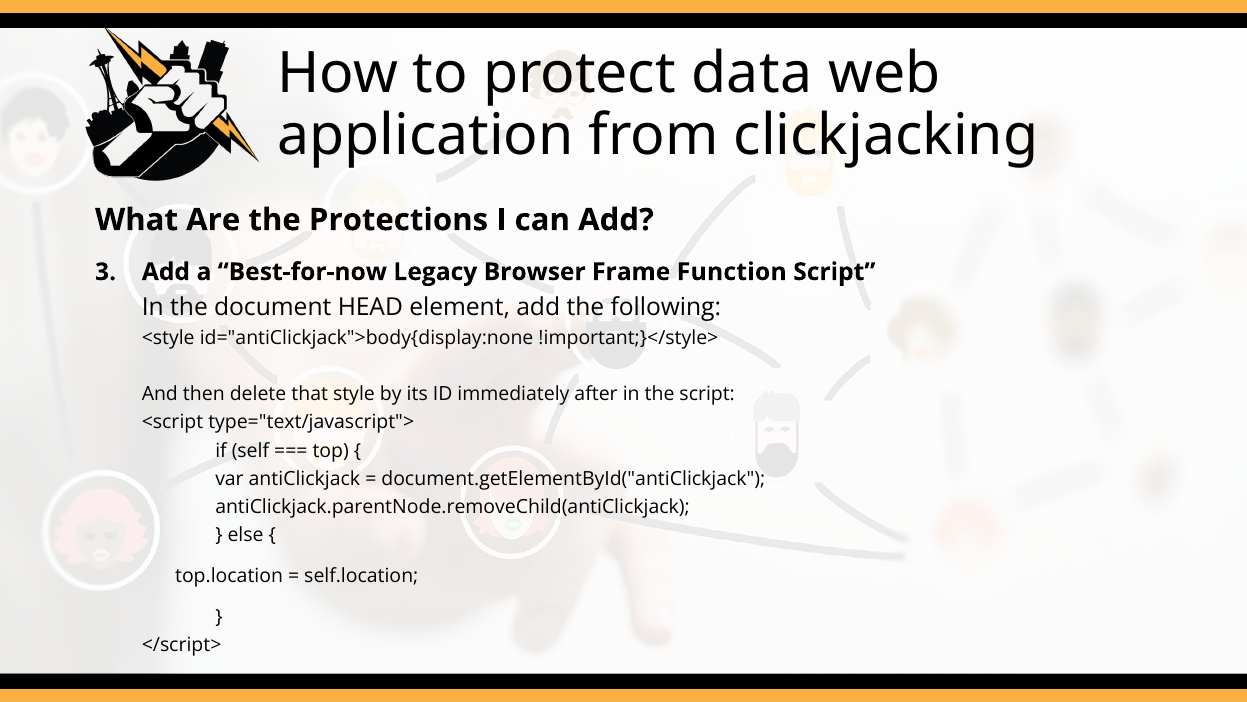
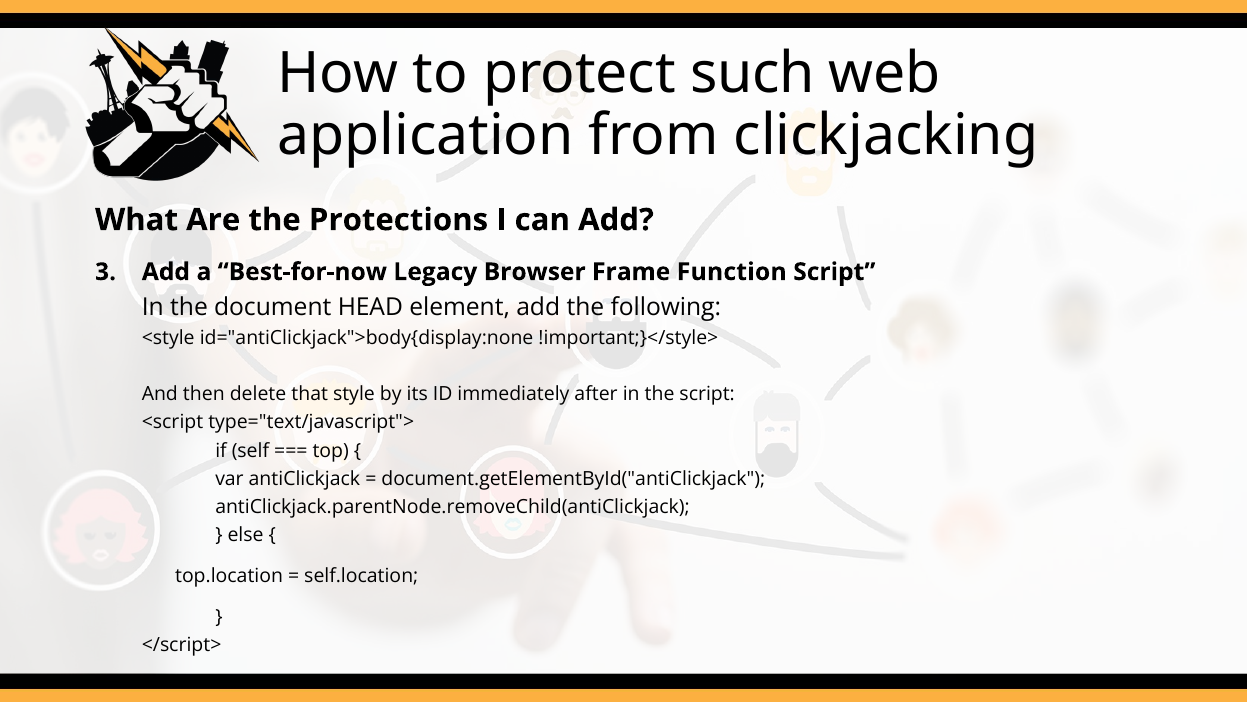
data: data -> such
